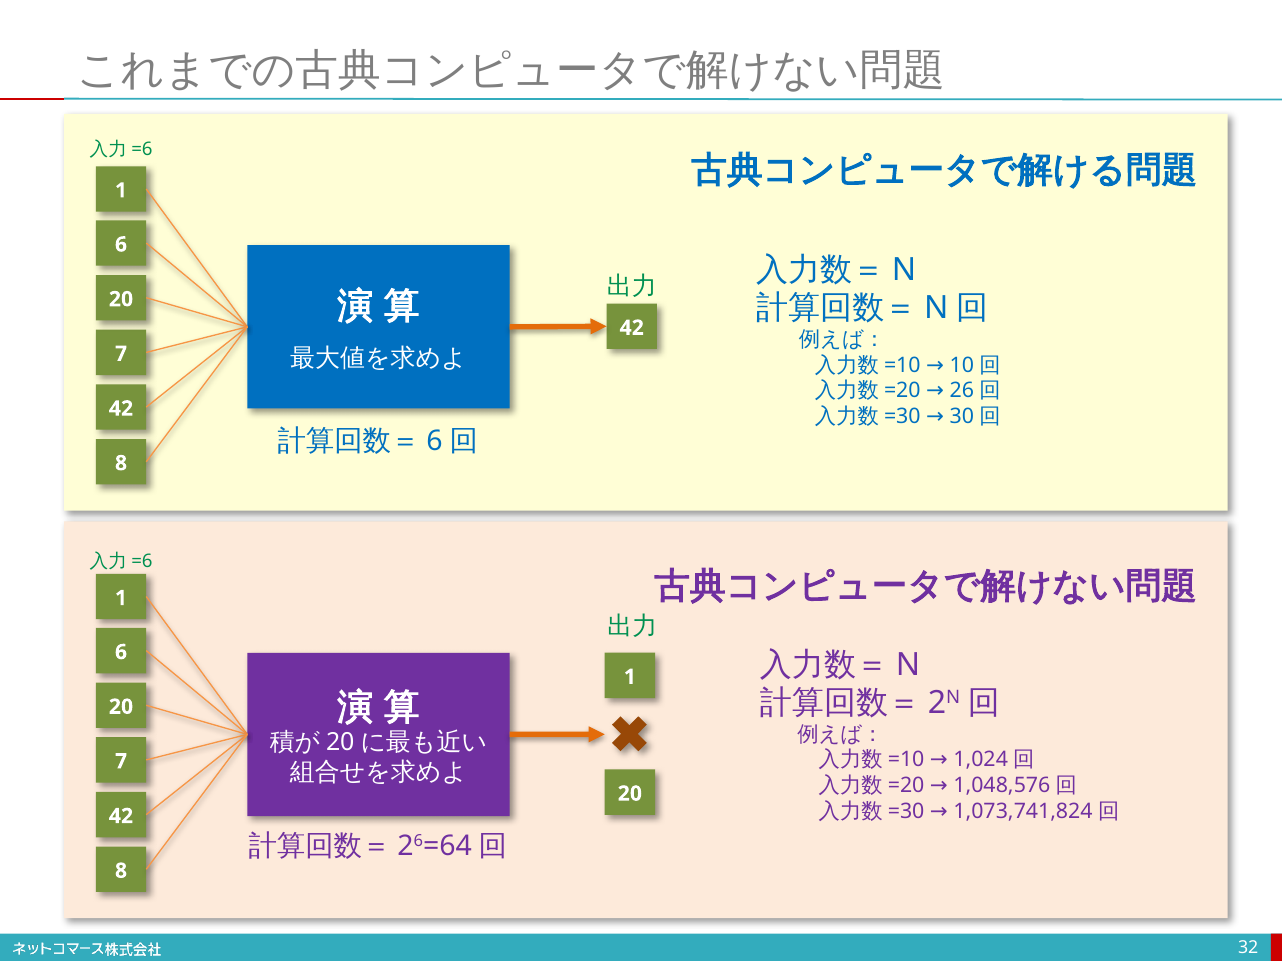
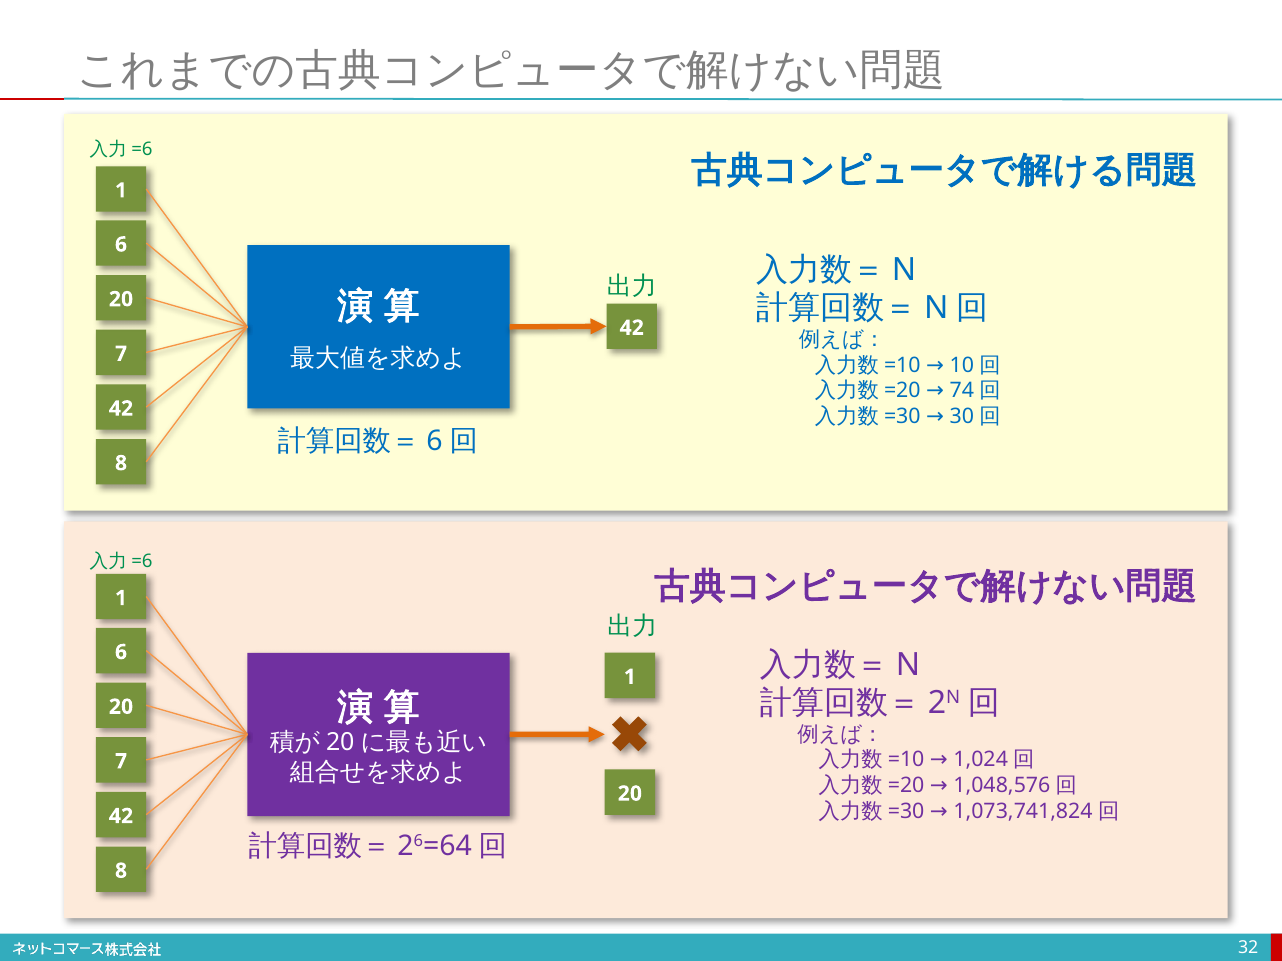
26: 26 -> 74
